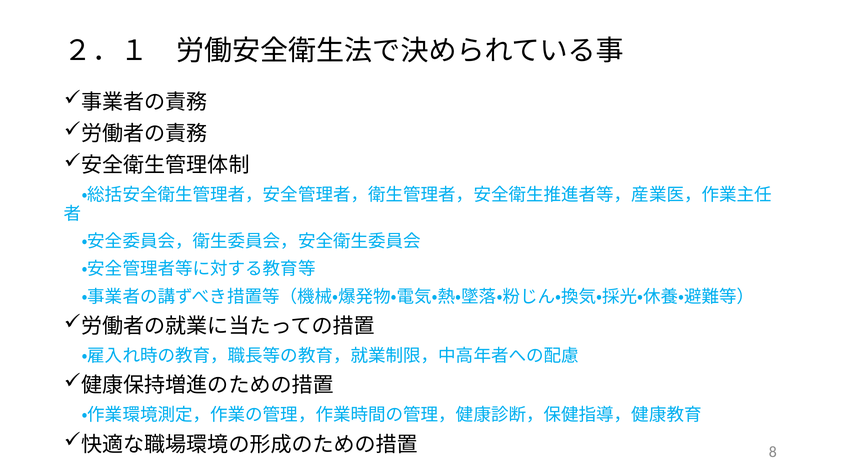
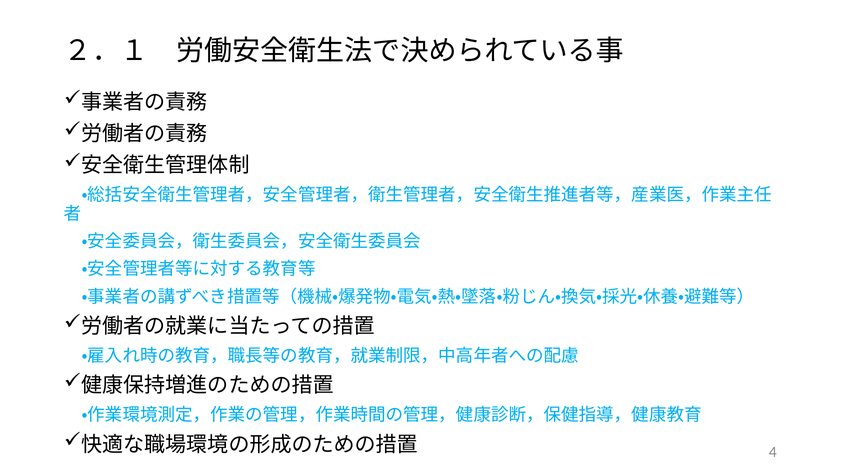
8: 8 -> 4
